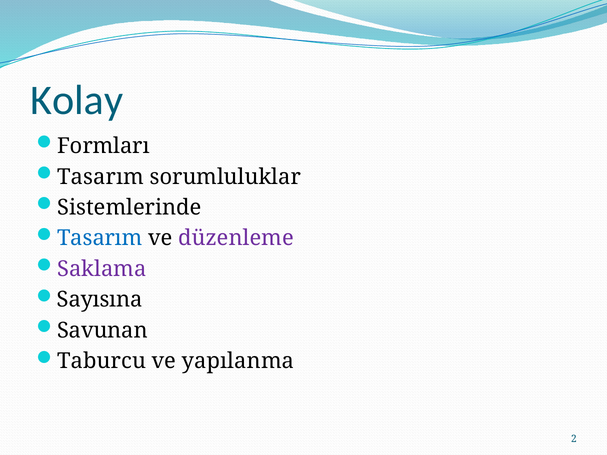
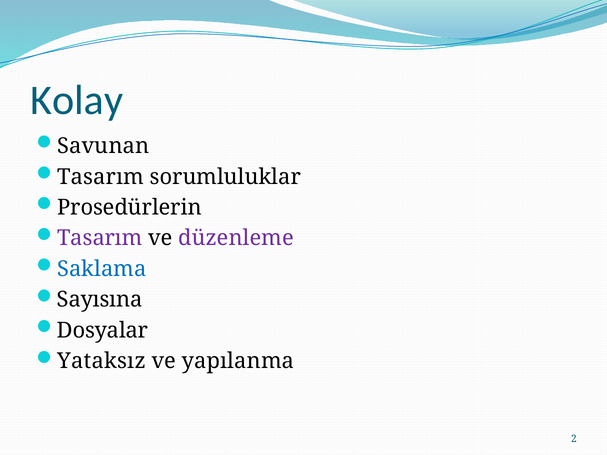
Formları: Formları -> Savunan
Sistemlerinde: Sistemlerinde -> Prosedürlerin
Tasarım at (100, 238) colour: blue -> purple
Saklama colour: purple -> blue
Savunan: Savunan -> Dosyalar
Taburcu: Taburcu -> Yataksız
